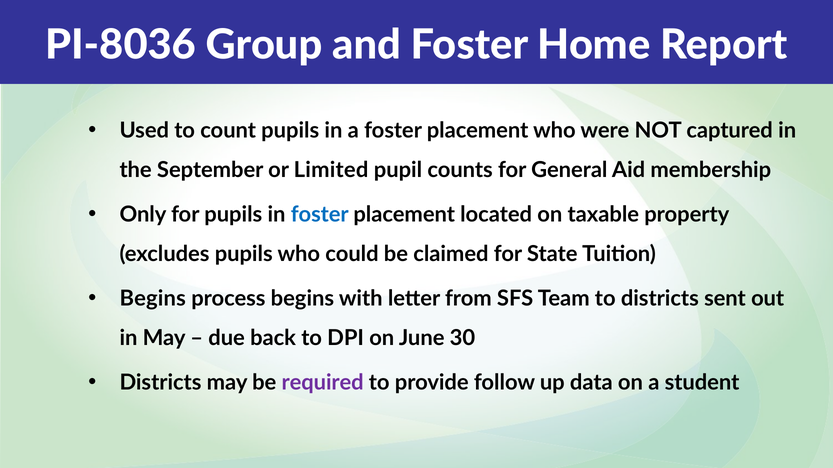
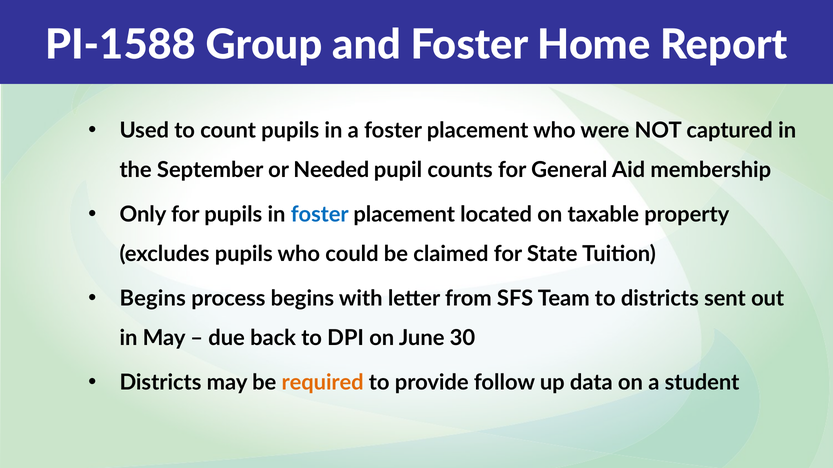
PI-8036: PI-8036 -> PI-1588
Limited: Limited -> Needed
required colour: purple -> orange
